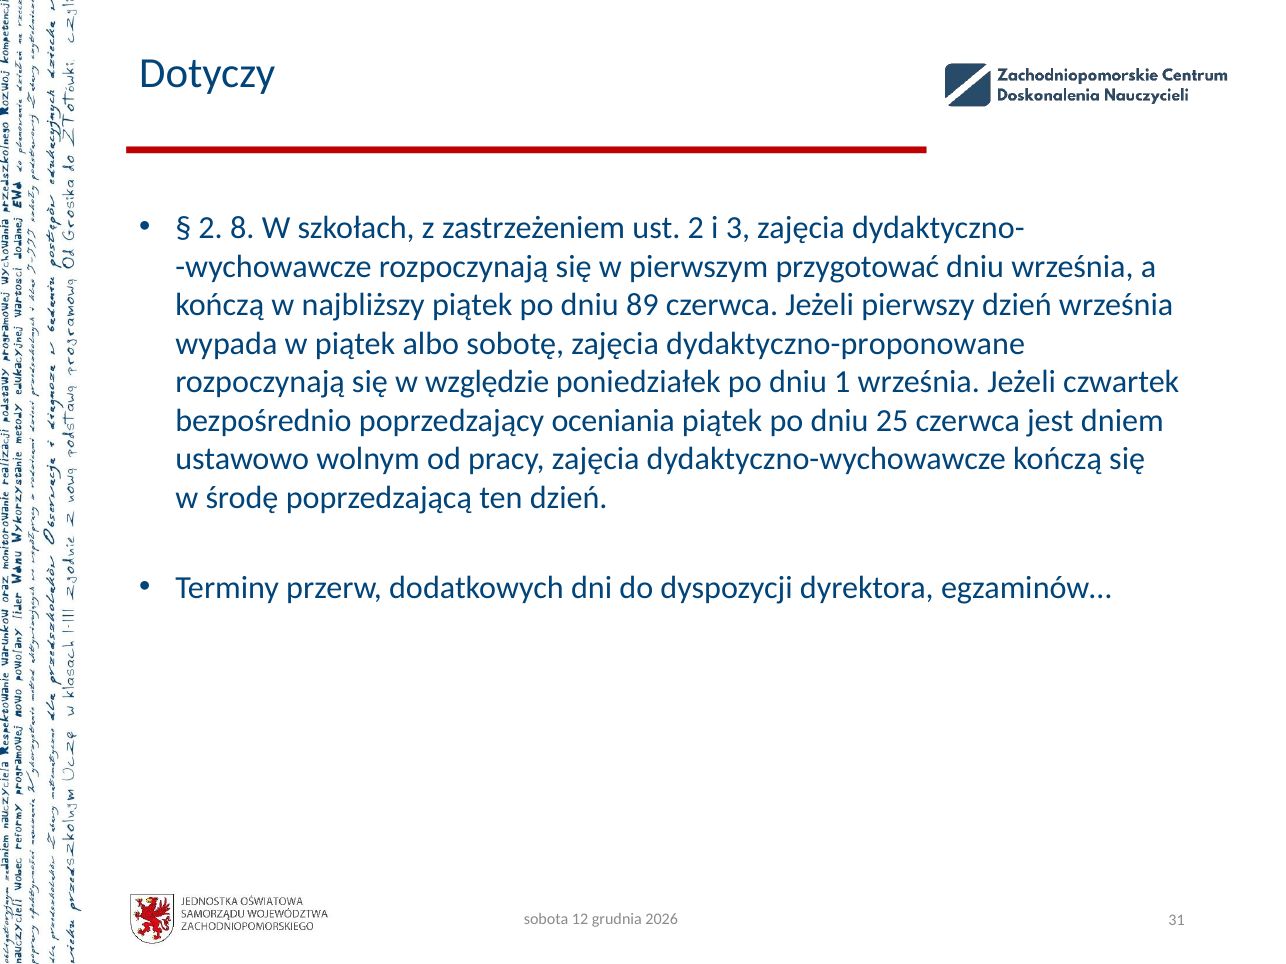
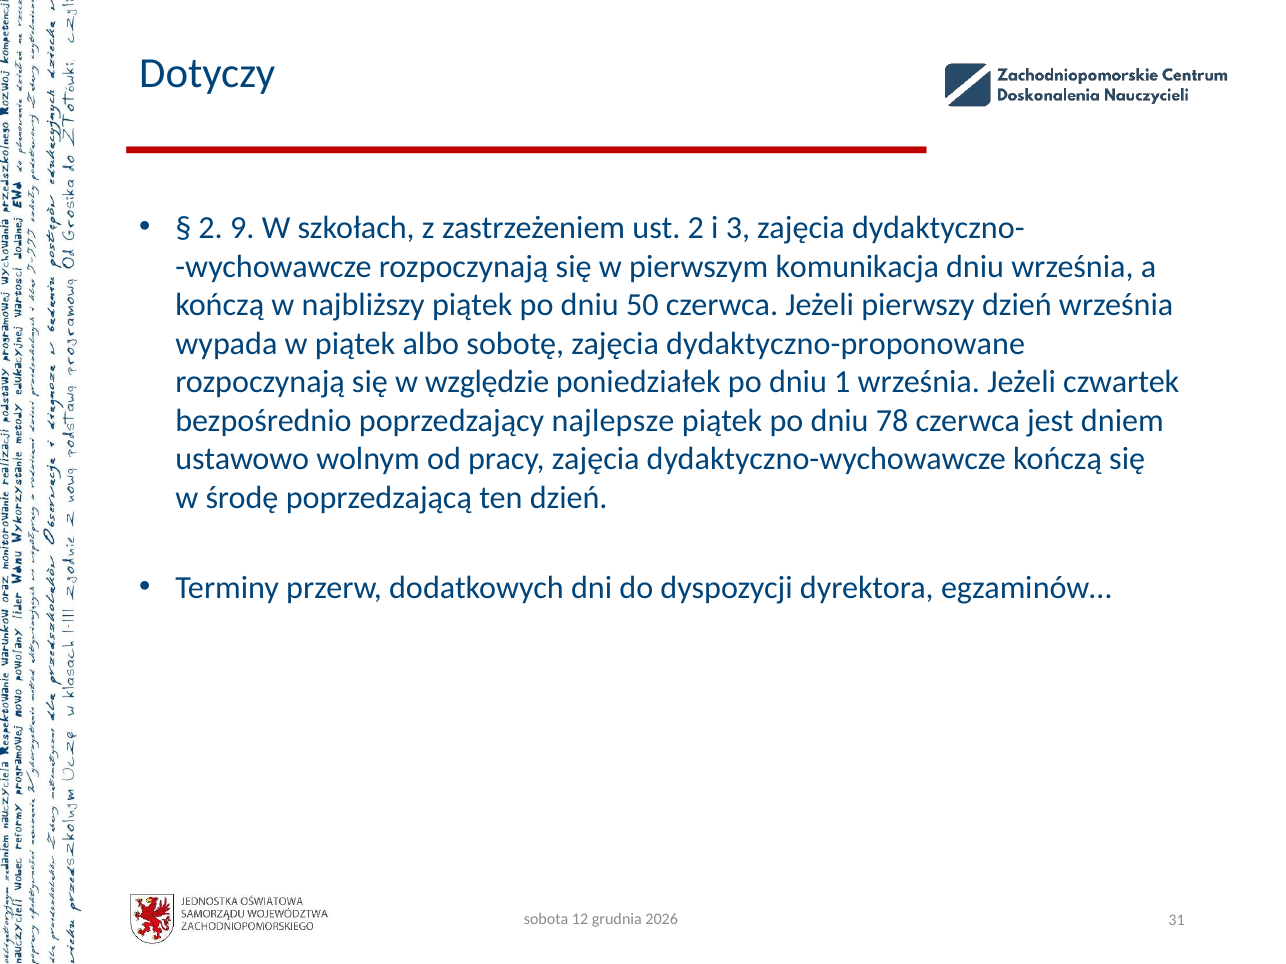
8: 8 -> 9
przygotować: przygotować -> komunikacja
89: 89 -> 50
oceniania: oceniania -> najlepsze
25: 25 -> 78
